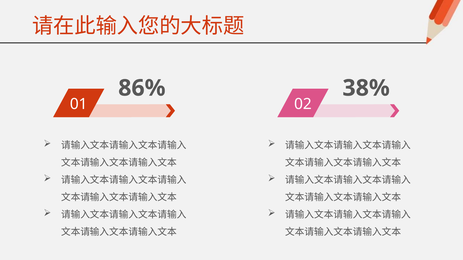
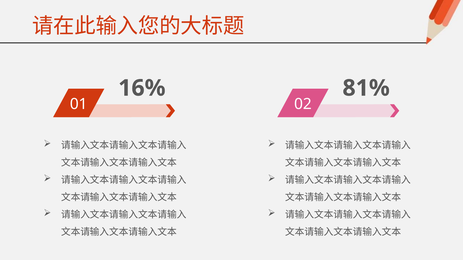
86%: 86% -> 16%
38%: 38% -> 81%
